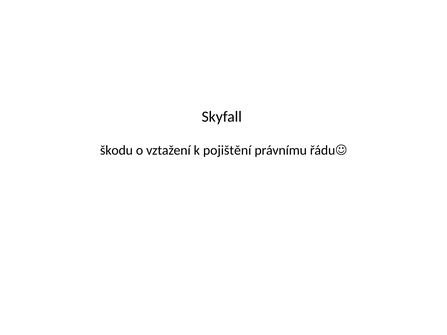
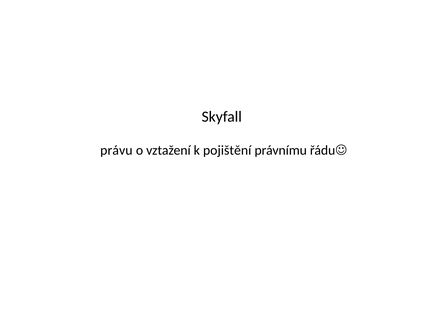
škodu: škodu -> právu
